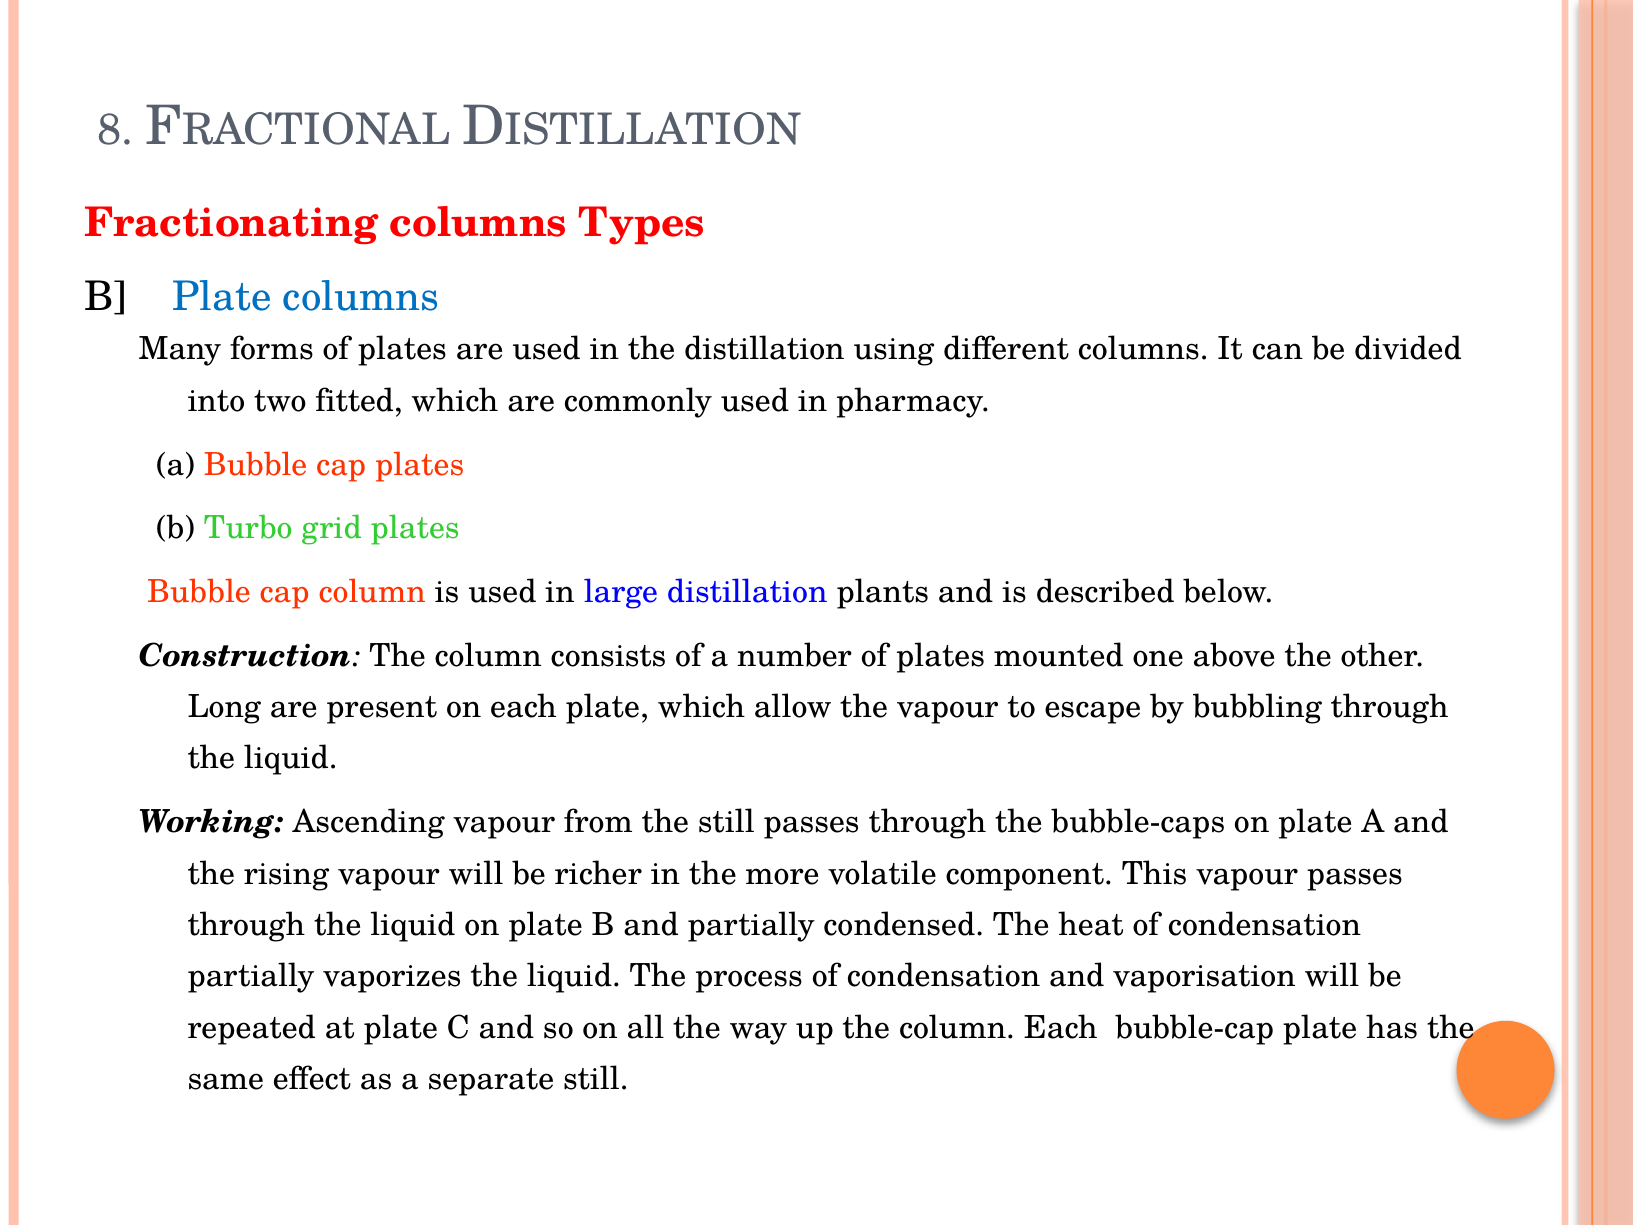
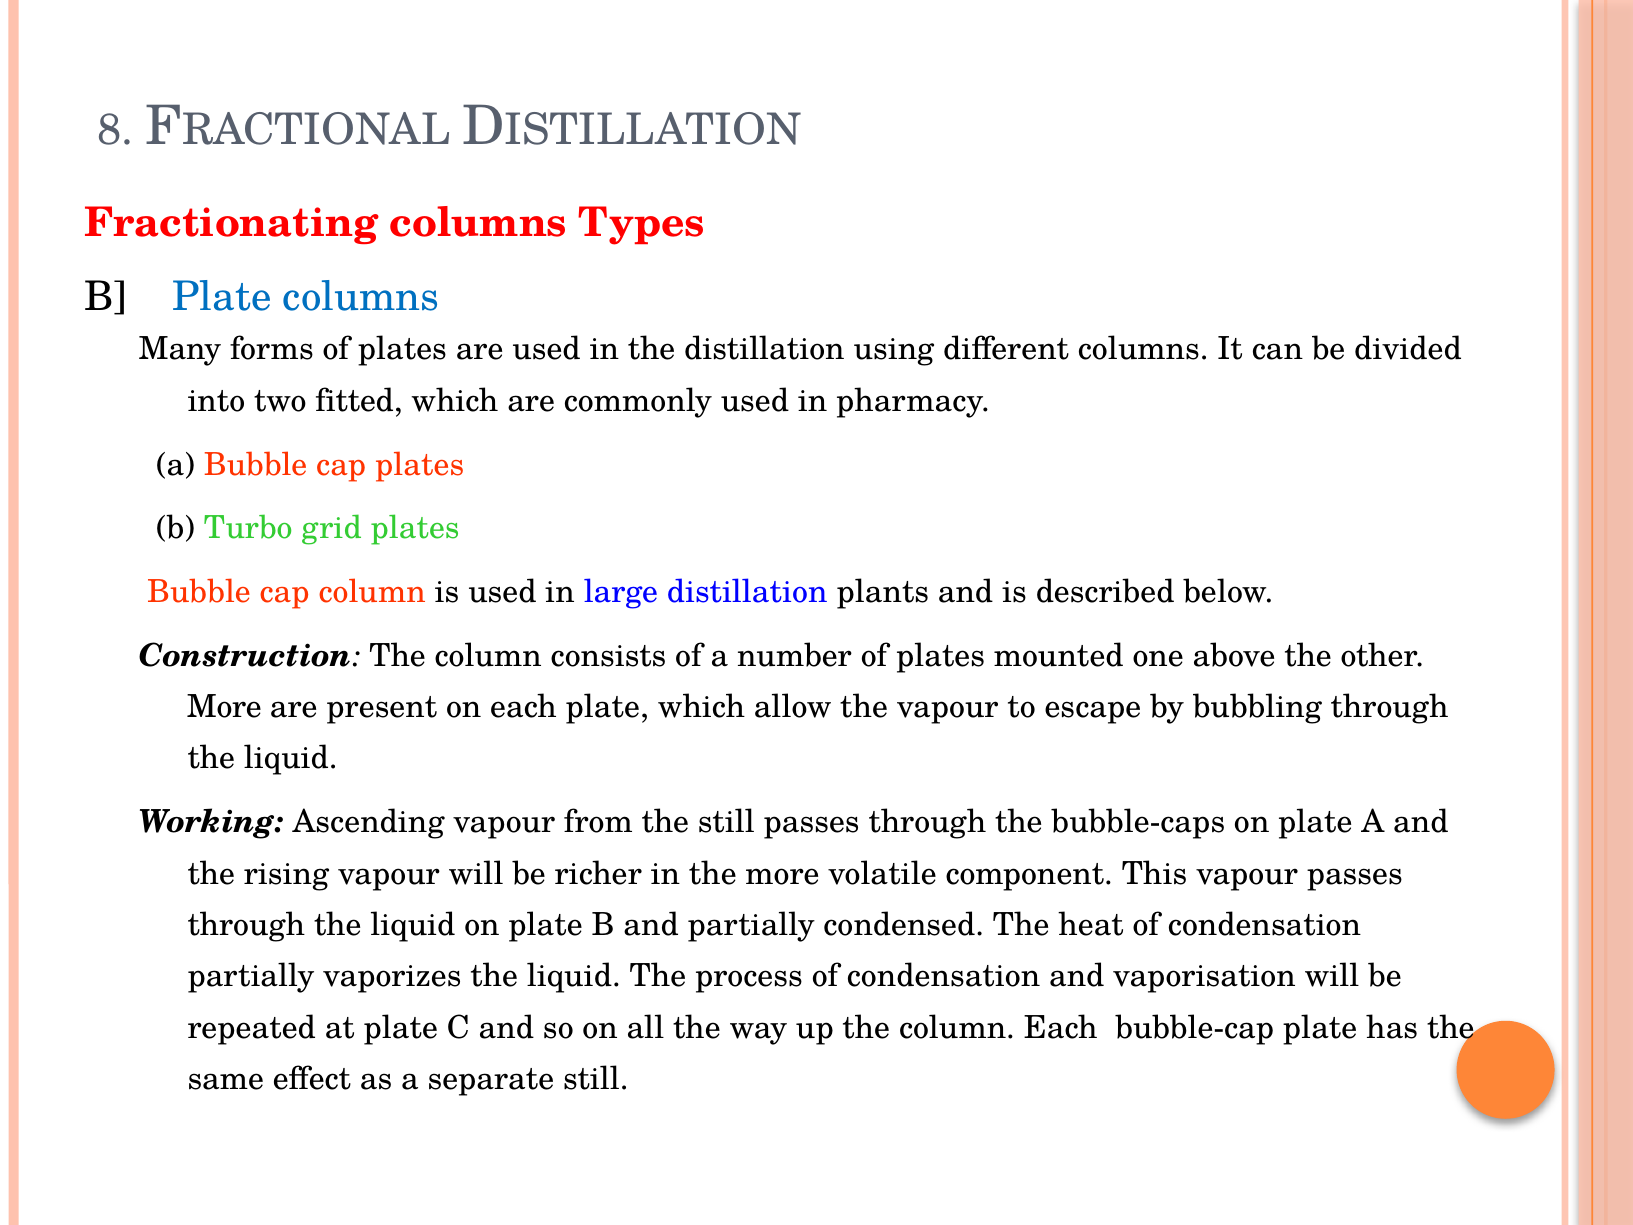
Long at (224, 707): Long -> More
